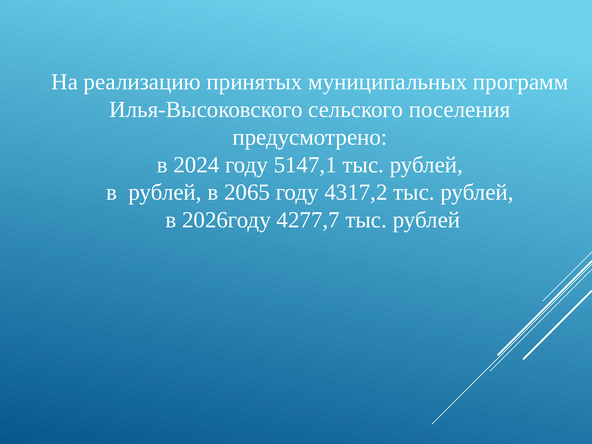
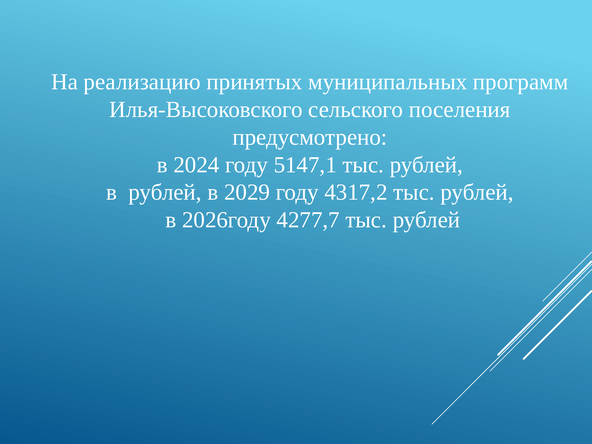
2065: 2065 -> 2029
